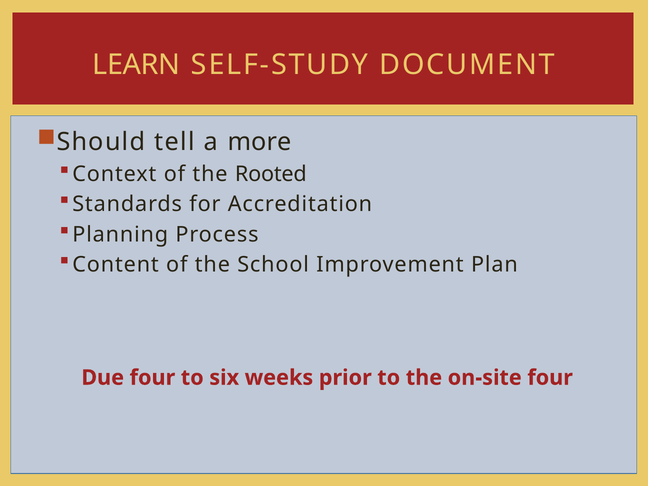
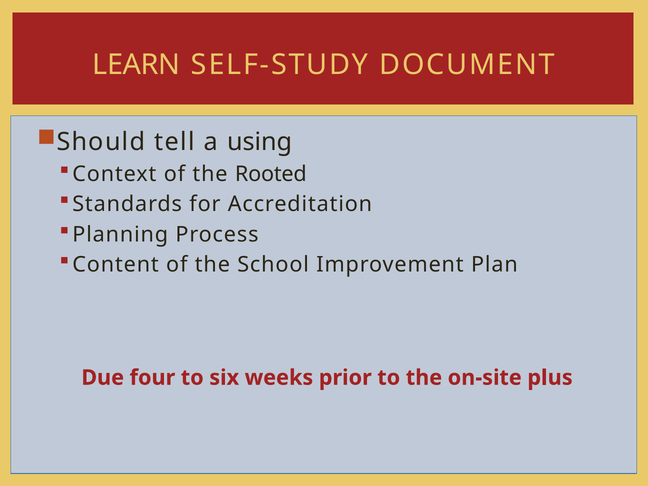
more: more -> using
on-site four: four -> plus
